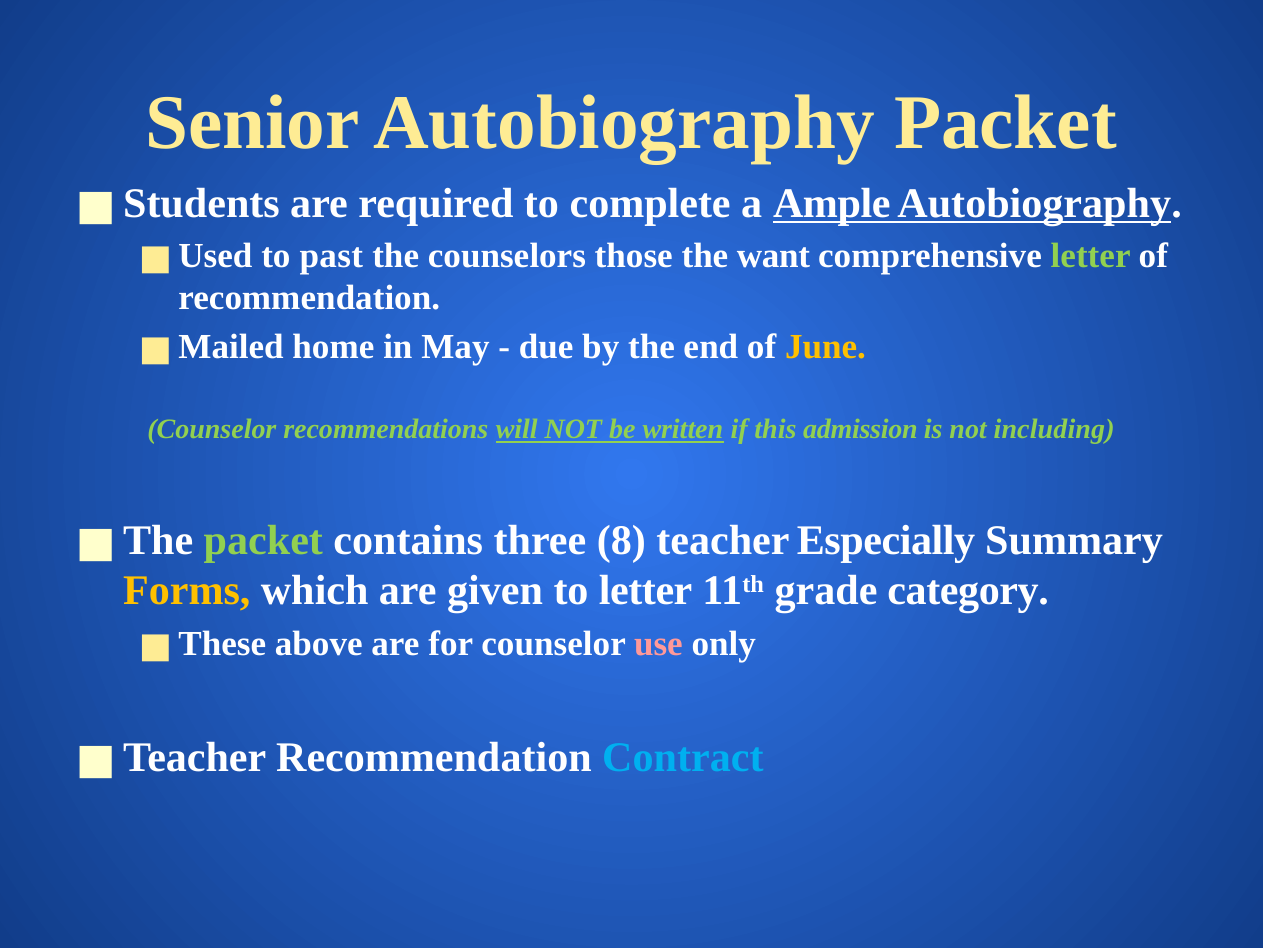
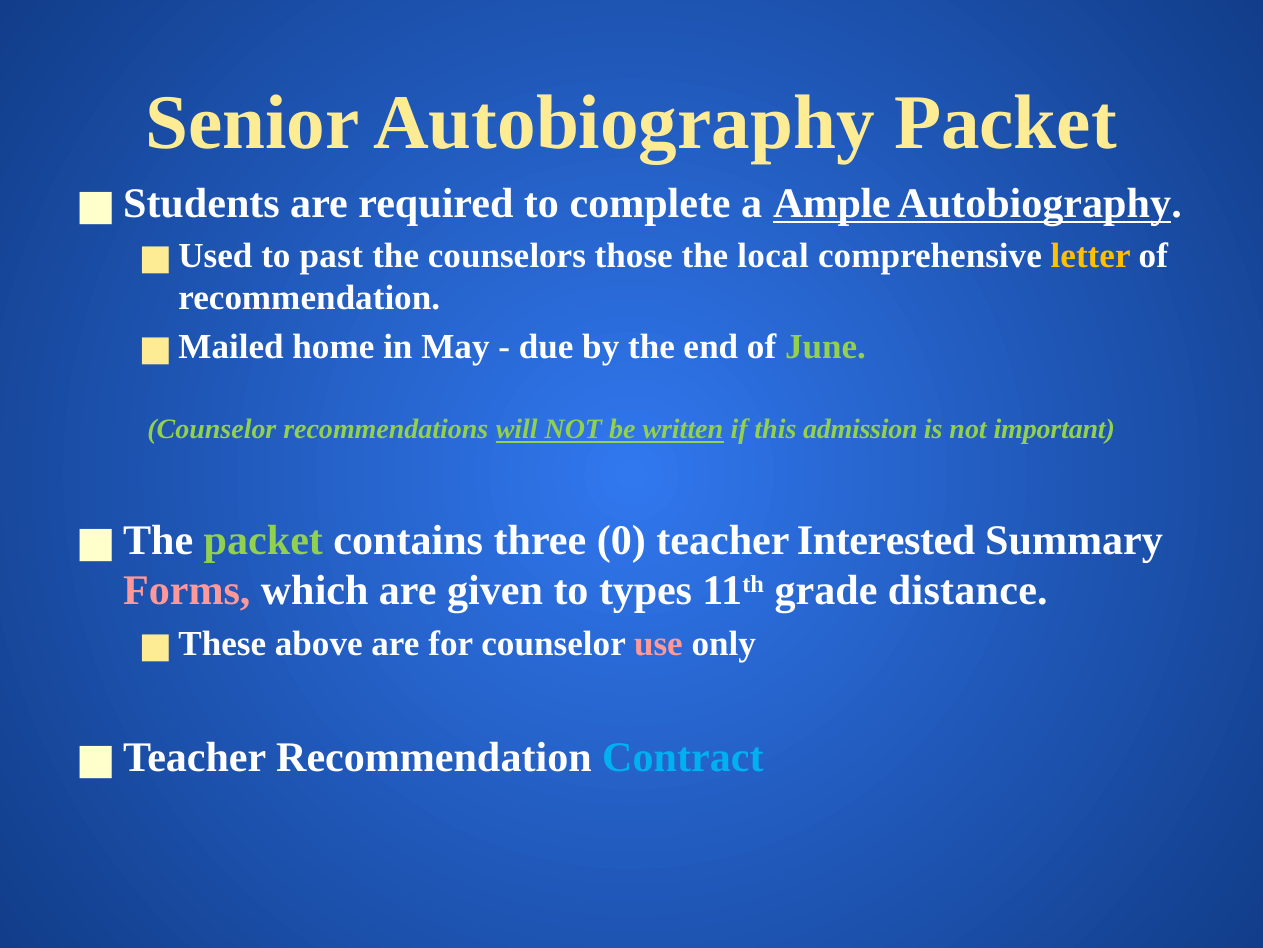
want: want -> local
letter at (1091, 256) colour: light green -> yellow
June colour: yellow -> light green
including: including -> important
8: 8 -> 0
Especially: Especially -> Interested
Forms colour: yellow -> pink
to letter: letter -> types
category: category -> distance
